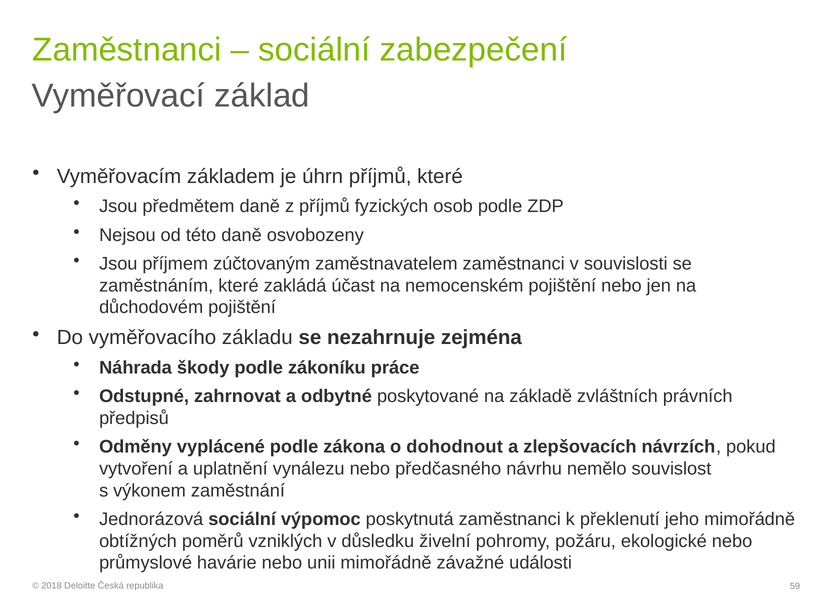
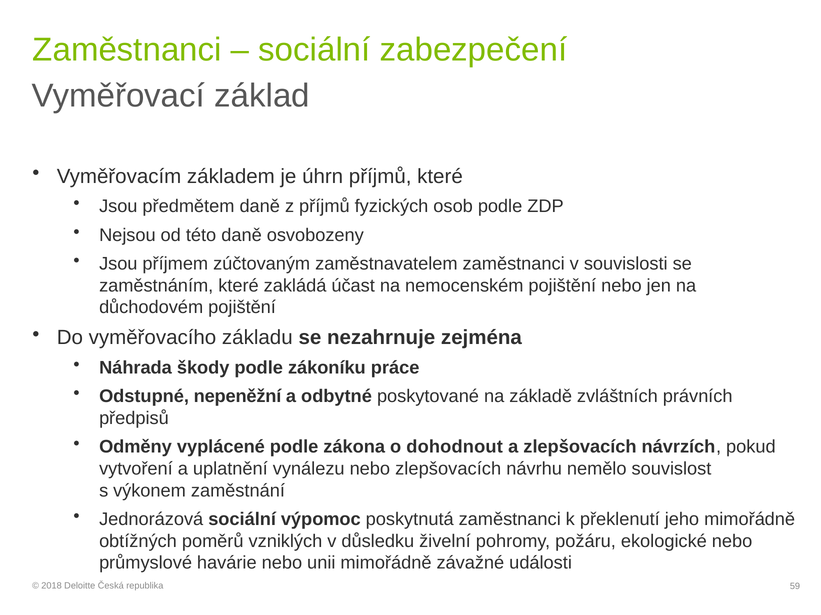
zahrnovat: zahrnovat -> nepeněžní
nebo předčasného: předčasného -> zlepšovacích
